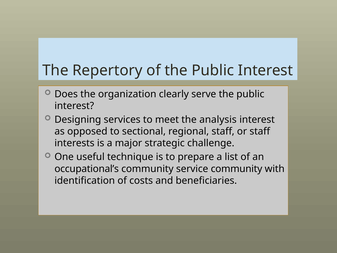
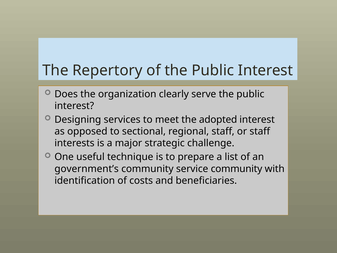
analysis: analysis -> adopted
occupational’s: occupational’s -> government’s
